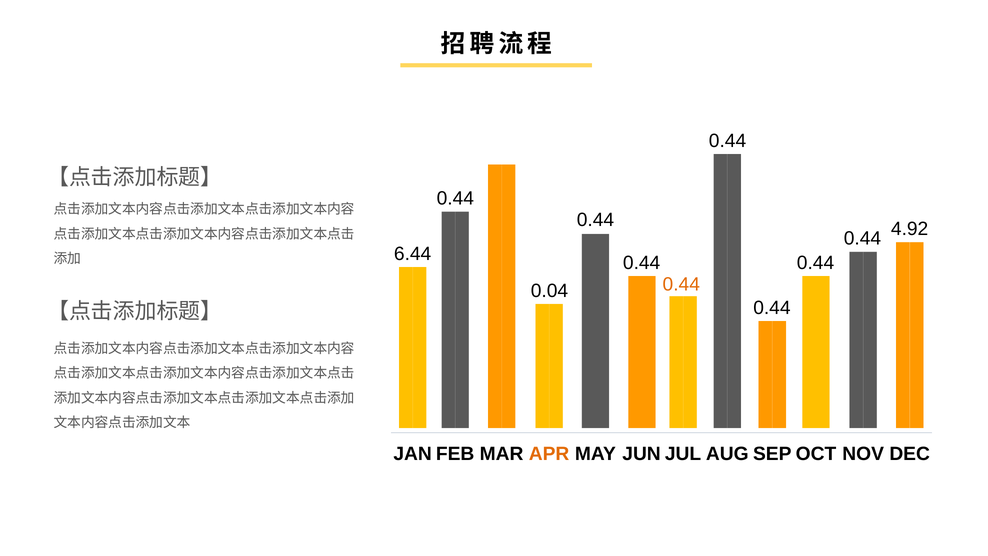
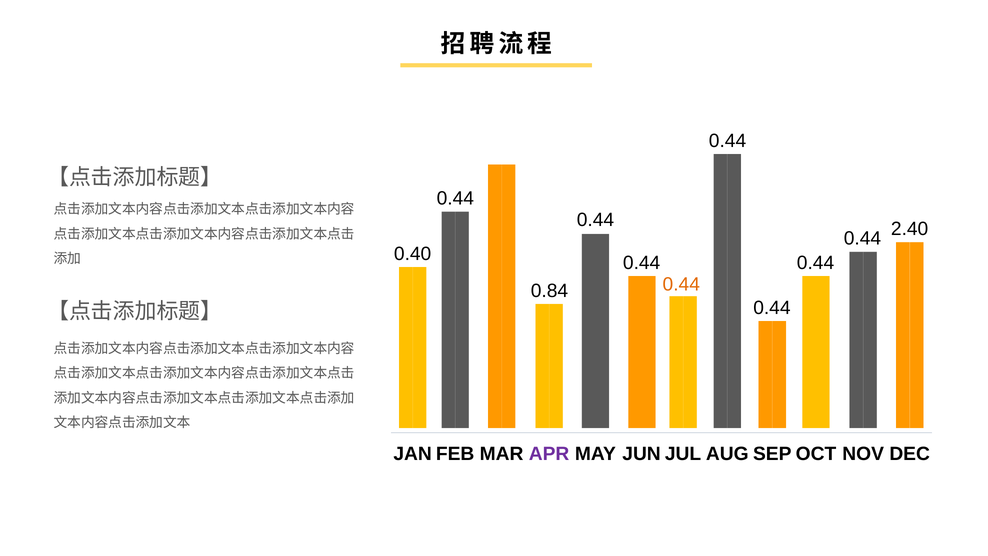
4.92: 4.92 -> 2.40
6.44: 6.44 -> 0.40
0.04: 0.04 -> 0.84
APR colour: orange -> purple
